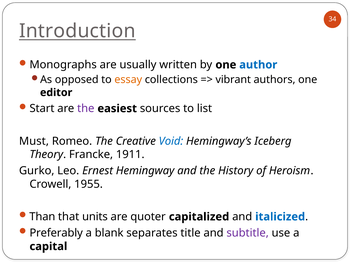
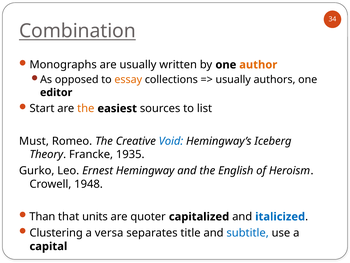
Introduction: Introduction -> Combination
author colour: blue -> orange
vibrant at (233, 80): vibrant -> usually
the at (86, 108) colour: purple -> orange
1911: 1911 -> 1935
History: History -> English
1955: 1955 -> 1948
Preferably: Preferably -> Clustering
blank: blank -> versa
subtitle colour: purple -> blue
